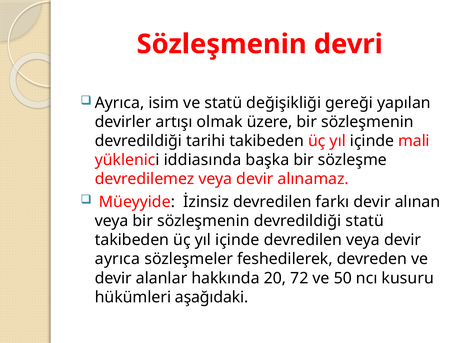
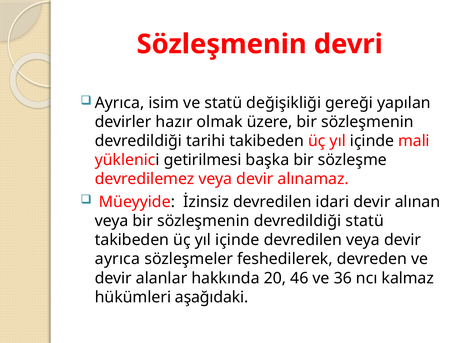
artışı: artışı -> hazır
iddiasında: iddiasında -> getirilmesi
farkı: farkı -> idari
72: 72 -> 46
50: 50 -> 36
kusuru: kusuru -> kalmaz
